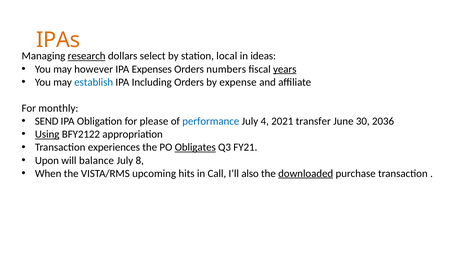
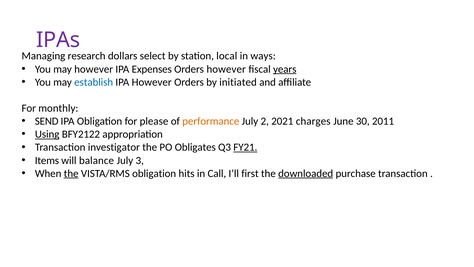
IPAs colour: orange -> purple
research underline: present -> none
ideas: ideas -> ways
Orders numbers: numbers -> however
IPA Including: Including -> However
expense: expense -> initiated
performance colour: blue -> orange
4: 4 -> 2
transfer: transfer -> charges
2036: 2036 -> 2011
experiences: experiences -> investigator
Obligates underline: present -> none
FY21 underline: none -> present
Upon: Upon -> Items
8: 8 -> 3
the at (71, 173) underline: none -> present
VISTA/RMS upcoming: upcoming -> obligation
also: also -> first
